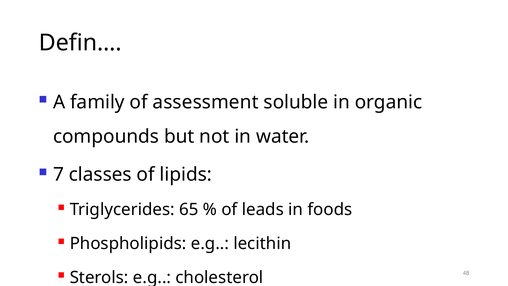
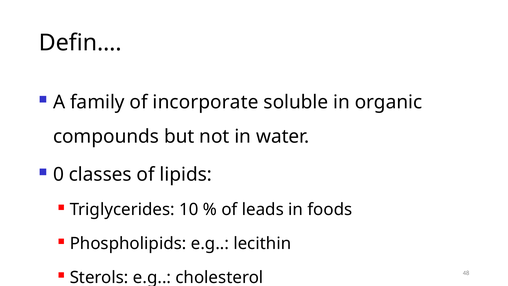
assessment: assessment -> incorporate
7: 7 -> 0
65: 65 -> 10
